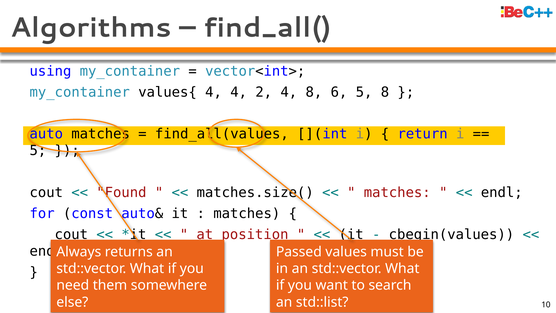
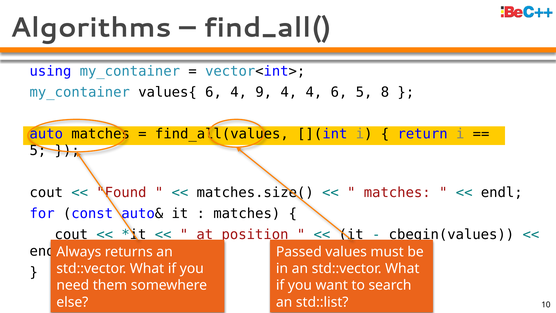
values{ 4: 4 -> 6
2: 2 -> 9
4 8: 8 -> 4
